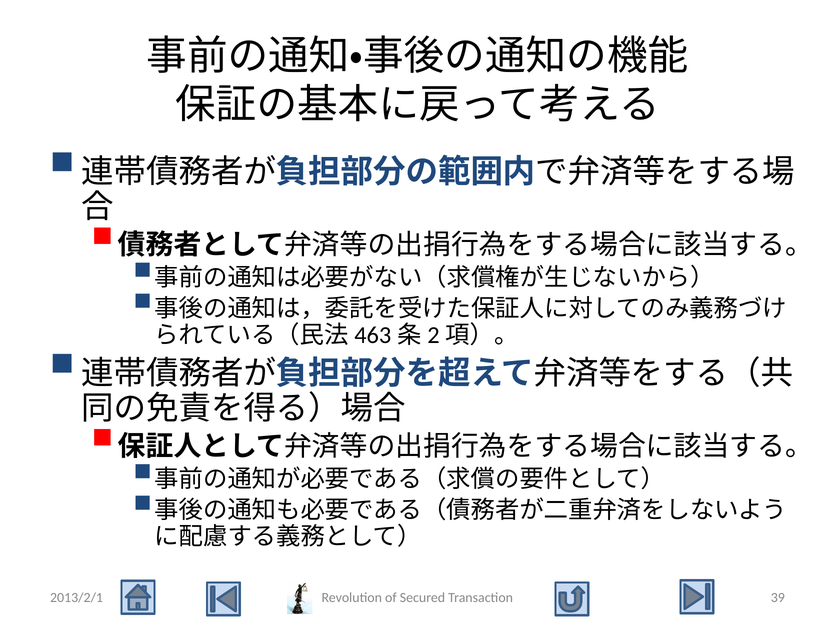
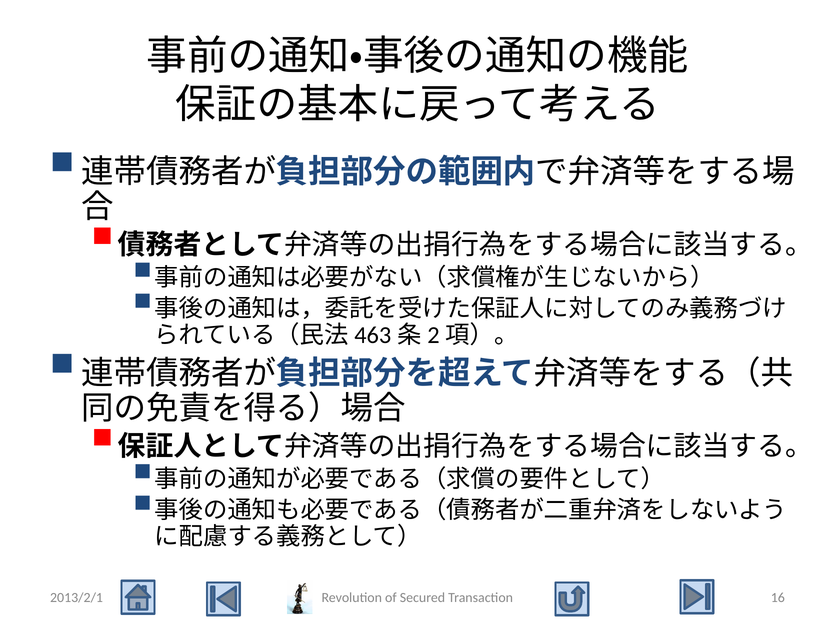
39: 39 -> 16
